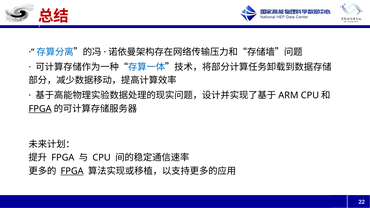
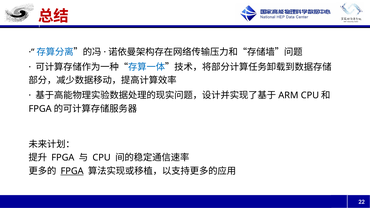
FPGA at (40, 109) underline: present -> none
